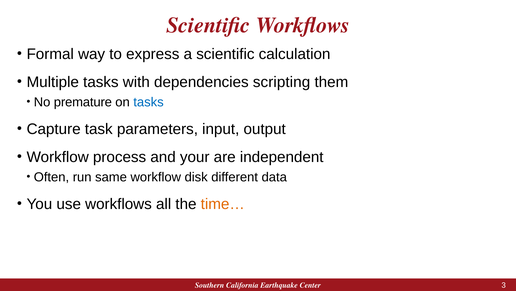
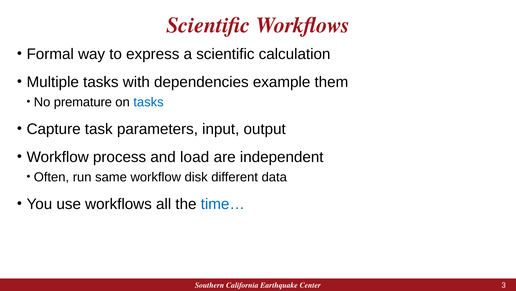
scripting: scripting -> example
your: your -> load
time… colour: orange -> blue
